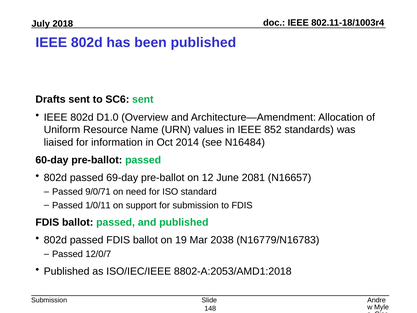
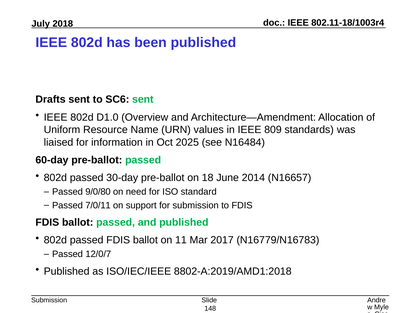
852: 852 -> 809
2014: 2014 -> 2025
69-day: 69-day -> 30-day
12: 12 -> 18
2081: 2081 -> 2014
9/0/71: 9/0/71 -> 9/0/80
1/0/11: 1/0/11 -> 7/0/11
19: 19 -> 11
2038: 2038 -> 2017
8802-A:2053/AMD1:2018: 8802-A:2053/AMD1:2018 -> 8802-A:2019/AMD1:2018
